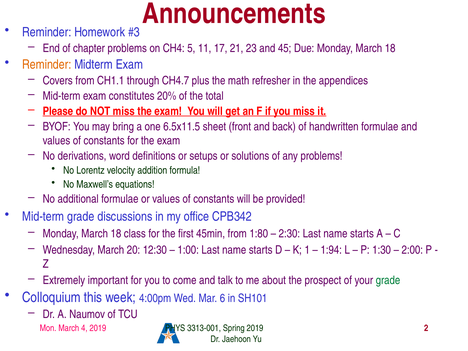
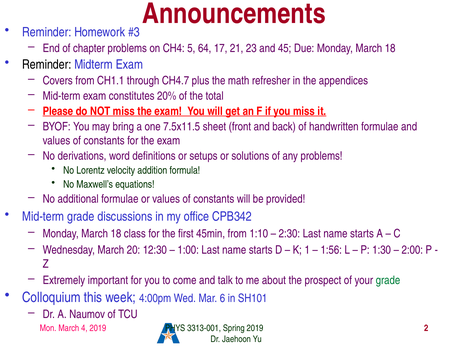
11: 11 -> 64
Reminder at (47, 65) colour: orange -> black
6.5x11.5: 6.5x11.5 -> 7.5x11.5
1:80: 1:80 -> 1:10
1:94: 1:94 -> 1:56
